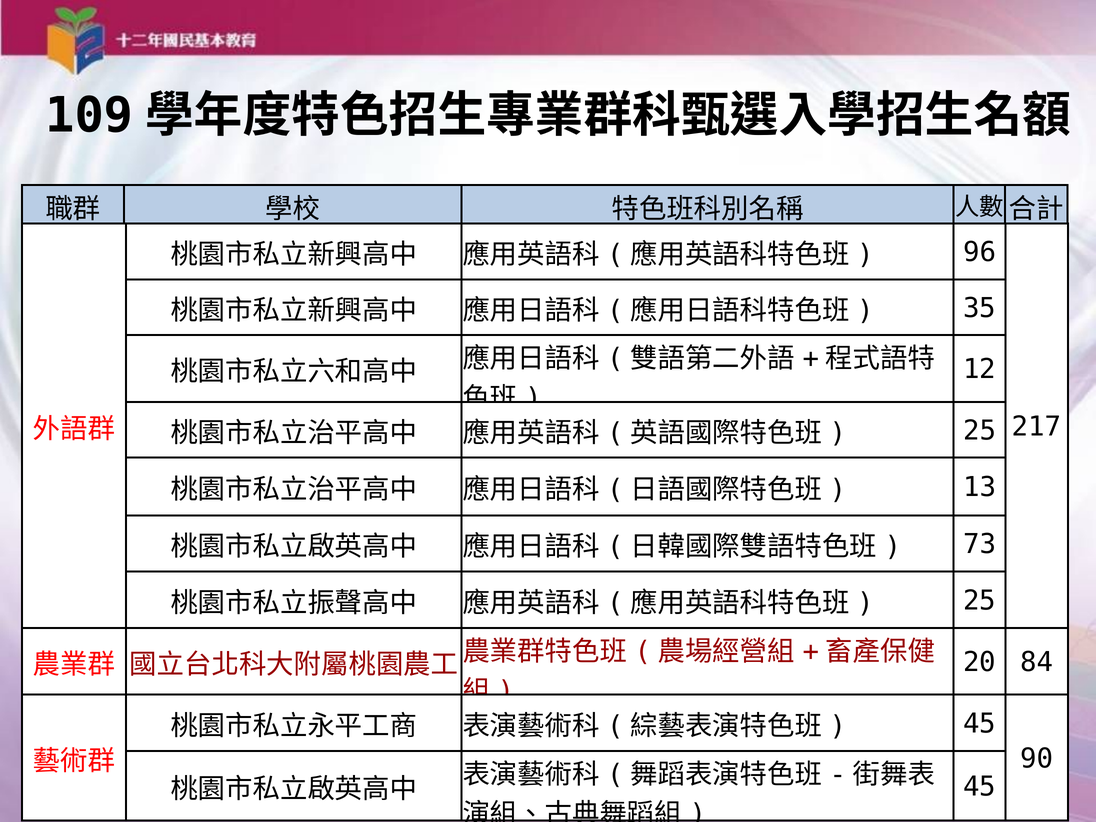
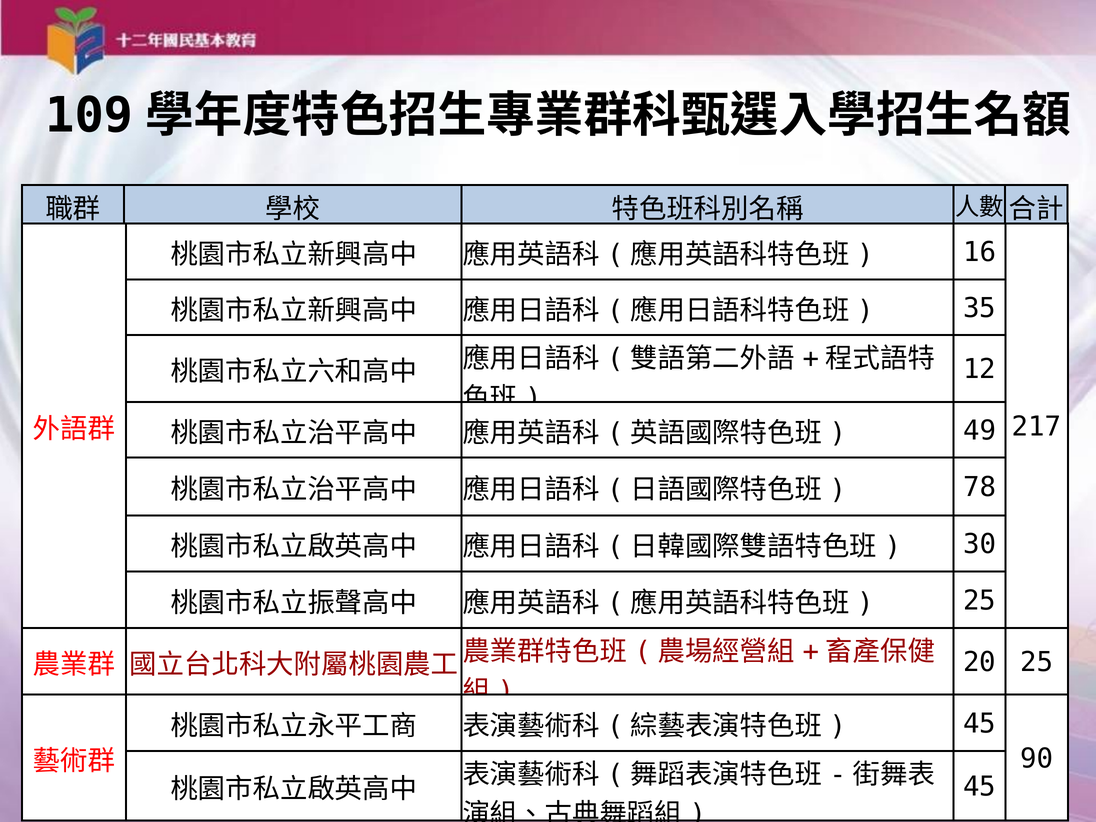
96: 96 -> 16
25 at (980, 431): 25 -> 49
13: 13 -> 78
73: 73 -> 30
20 84: 84 -> 25
